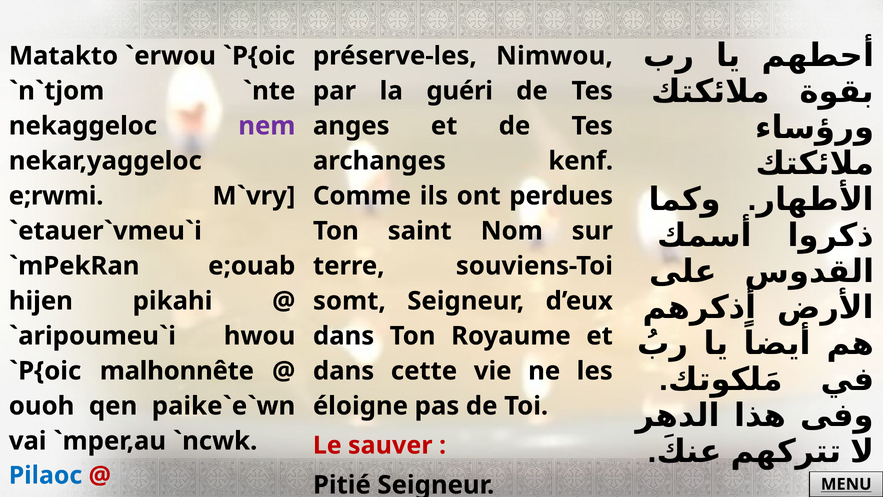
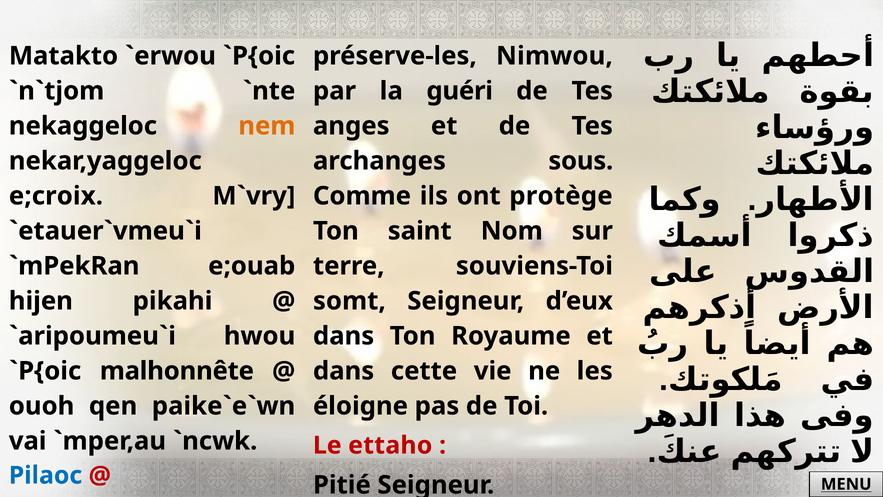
nem colour: purple -> orange
kenf: kenf -> sous
e;rwmi: e;rwmi -> e;croix
perdues: perdues -> protège
sauver: sauver -> ettaho
